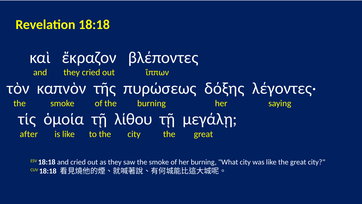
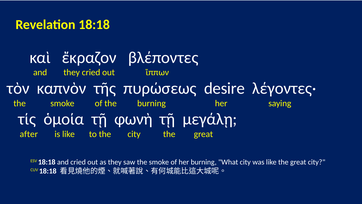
δόξης: δόξης -> desire
λίθου: λίθου -> φωνὴ
